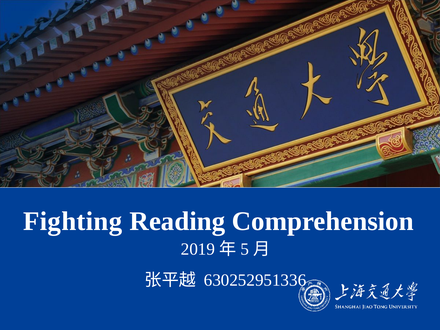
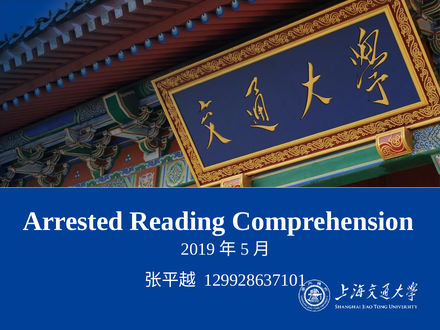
Fighting: Fighting -> Arrested
630252951336: 630252951336 -> 129928637101
